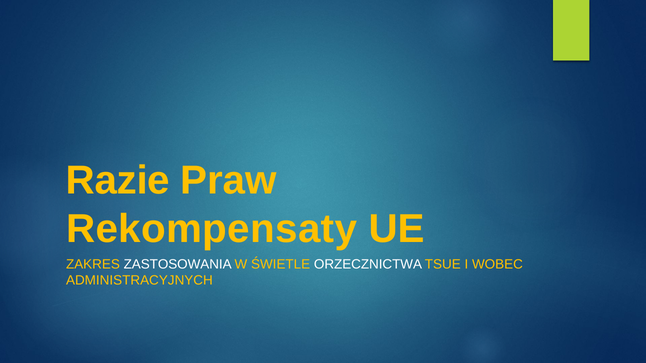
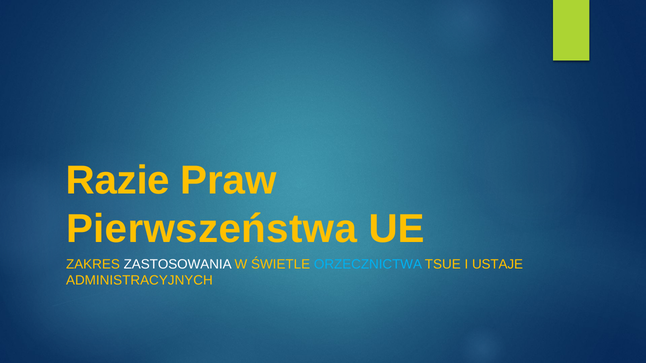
Rekompensaty: Rekompensaty -> Pierwszeństwa
ORZECZNICTWA colour: white -> light blue
WOBEC: WOBEC -> USTAJE
